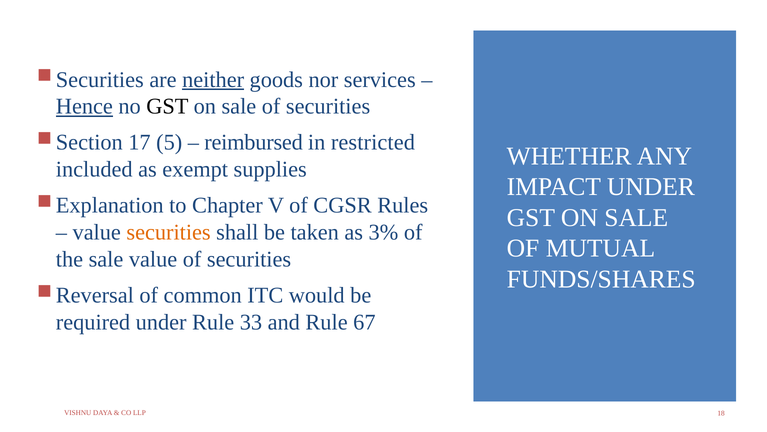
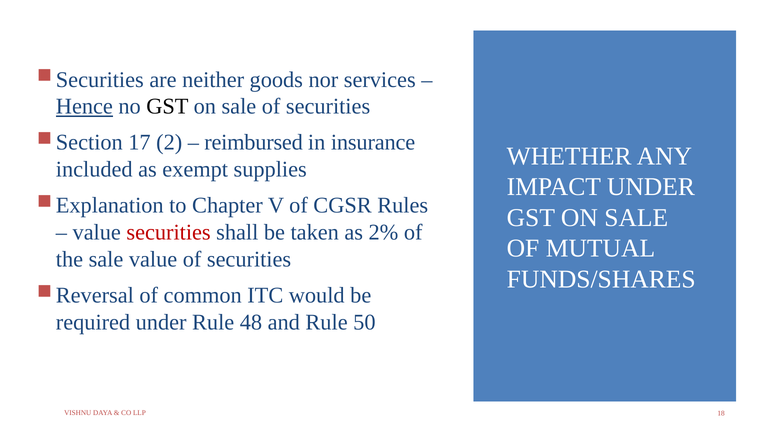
neither underline: present -> none
5: 5 -> 2
restricted: restricted -> insurance
securities at (169, 232) colour: orange -> red
3%: 3% -> 2%
33: 33 -> 48
67: 67 -> 50
